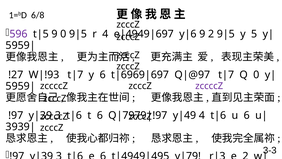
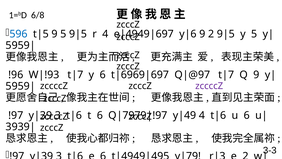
596 colour: purple -> blue
9 0: 0 -> 5
!27: !27 -> !96
Q 0: 0 -> 9
